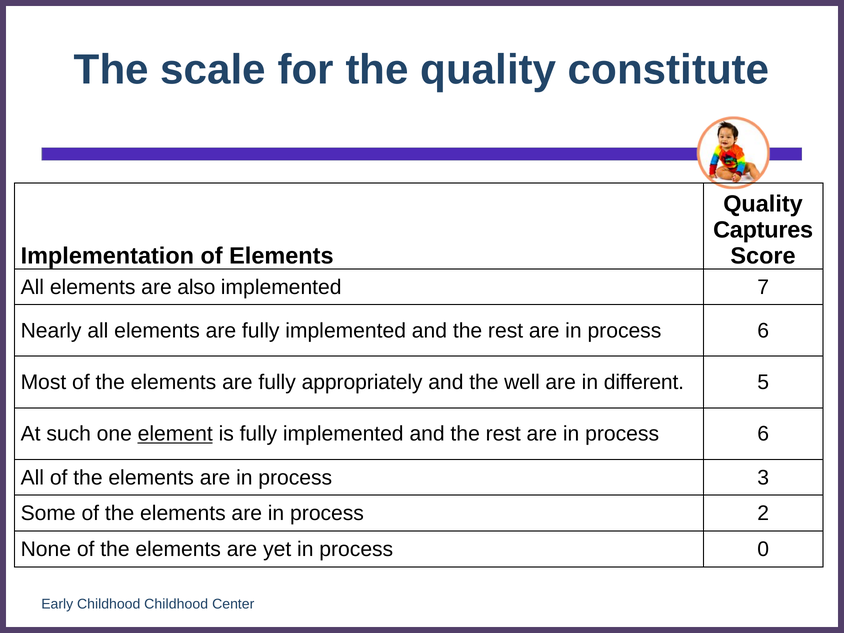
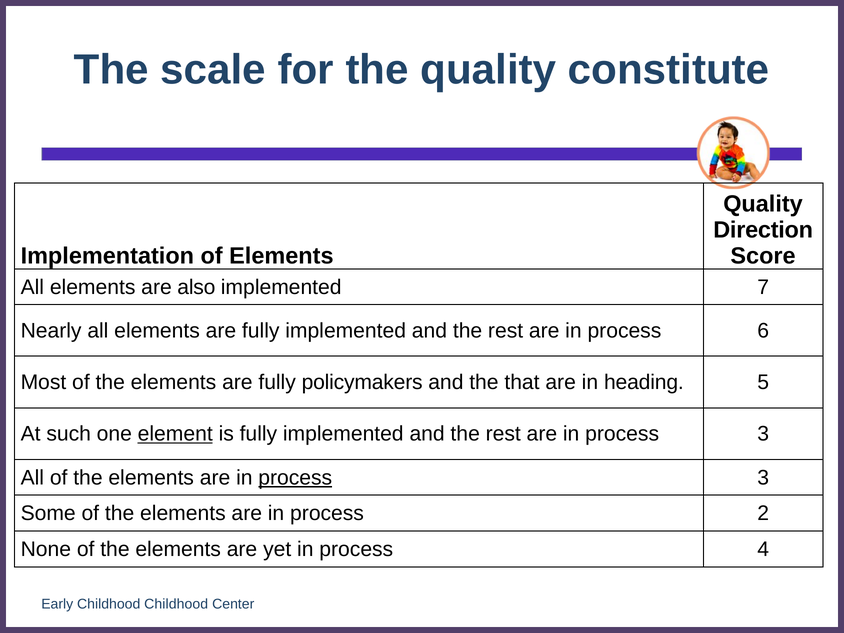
Captures: Captures -> Direction
appropriately: appropriately -> policymakers
well: well -> that
different: different -> heading
6 at (763, 434): 6 -> 3
process at (295, 478) underline: none -> present
0: 0 -> 4
